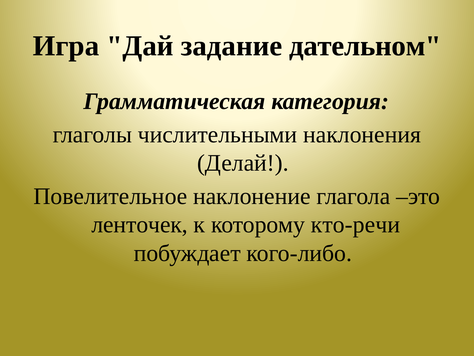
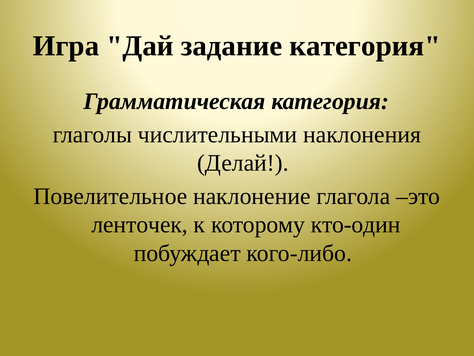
задание дательном: дательном -> категория
кто-речи: кто-речи -> кто-один
